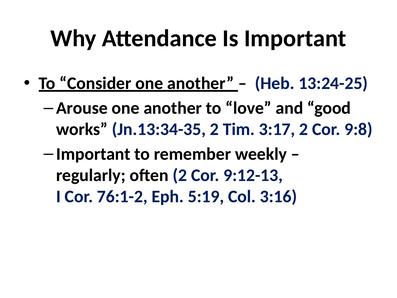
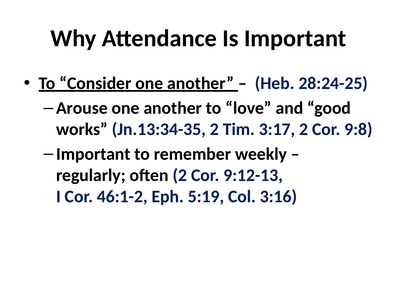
13:24-25: 13:24-25 -> 28:24-25
76:1-2: 76:1-2 -> 46:1-2
